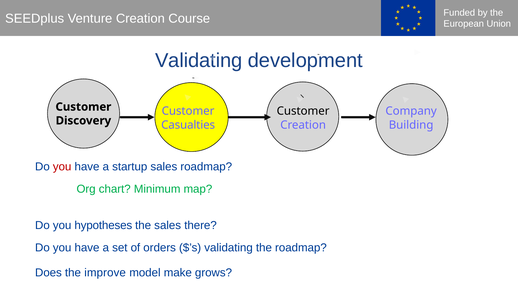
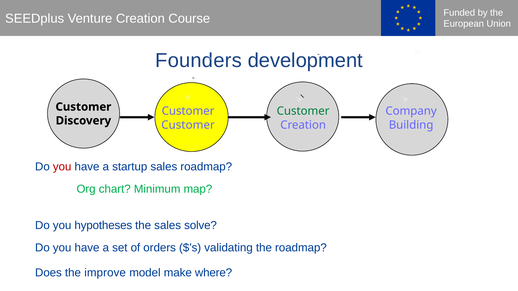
Validating at (199, 60): Validating -> Founders
Customer at (303, 111) colour: black -> green
Casualties at (188, 125): Casualties -> Customer
there: there -> solve
grows: grows -> where
